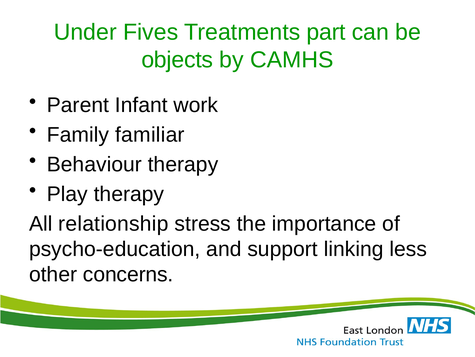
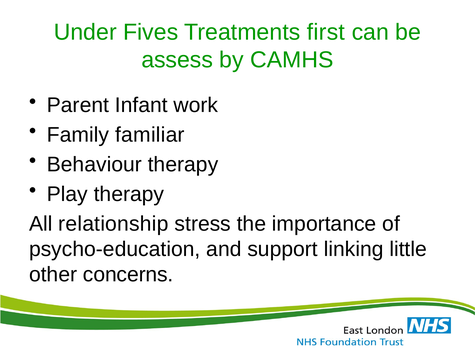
part: part -> first
objects: objects -> assess
less: less -> little
